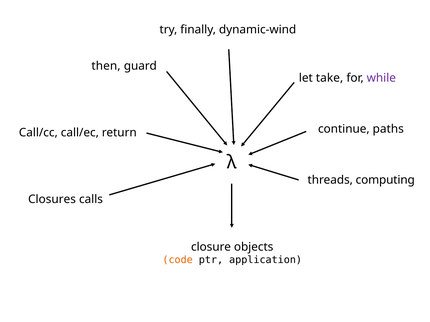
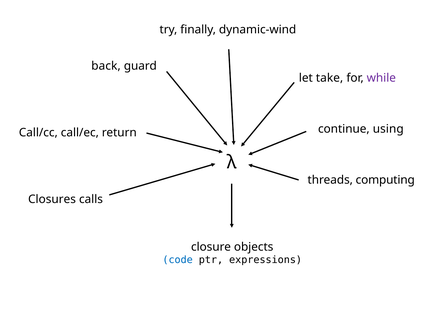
then: then -> back
paths: paths -> using
code colour: orange -> blue
application: application -> expressions
